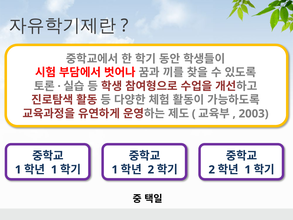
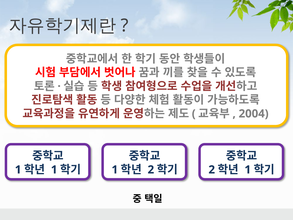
2003: 2003 -> 2004
